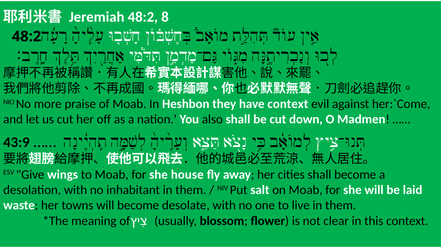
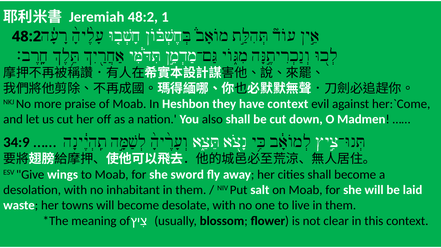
8: 8 -> 1
43:9: 43:9 -> 34:9
house: house -> sword
